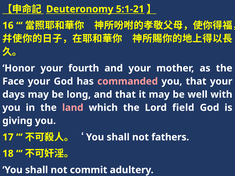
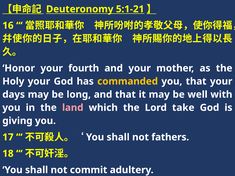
Face: Face -> Holy
commanded colour: pink -> yellow
field: field -> take
